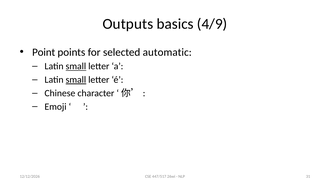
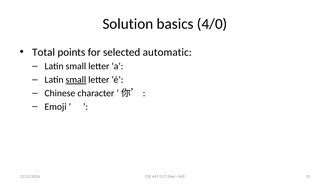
Outputs: Outputs -> Solution
4/9: 4/9 -> 4/0
Point: Point -> Total
small at (76, 67) underline: present -> none
